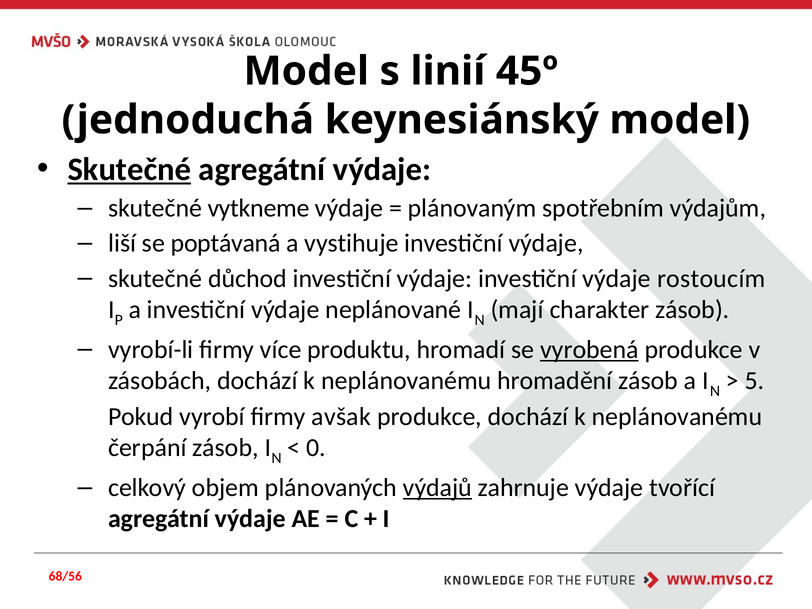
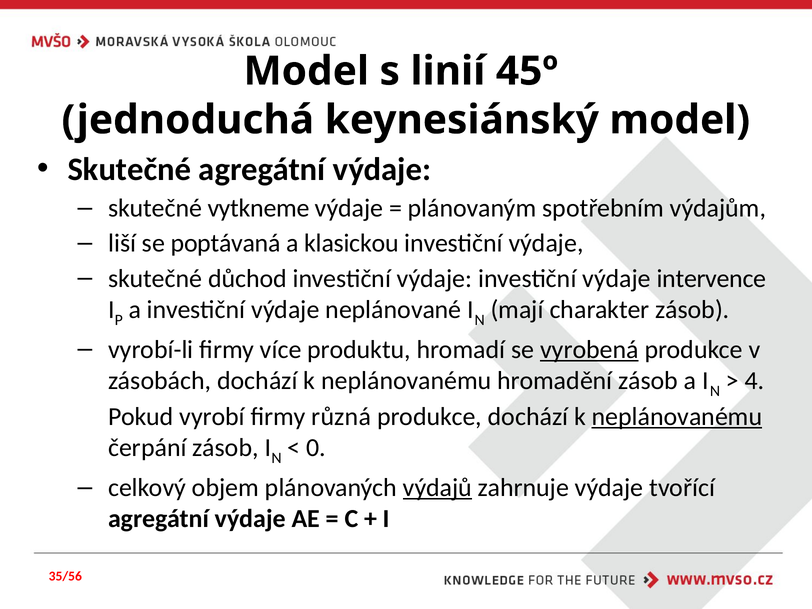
Skutečné at (129, 169) underline: present -> none
vystihuje: vystihuje -> klasickou
rostoucím: rostoucím -> intervence
5: 5 -> 4
avšak: avšak -> různá
neplánovanému at (677, 417) underline: none -> present
68/56: 68/56 -> 35/56
